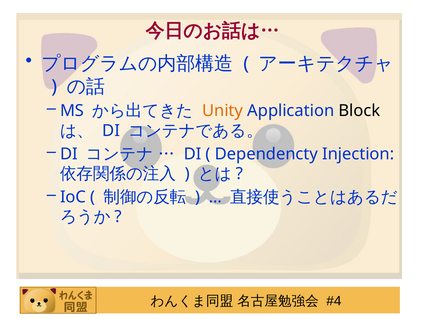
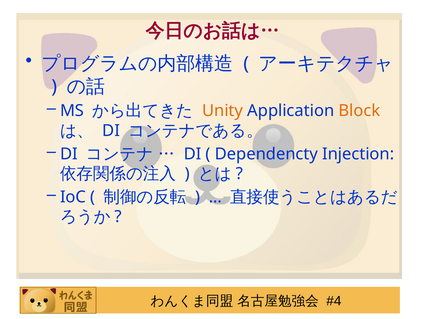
Block colour: black -> orange
